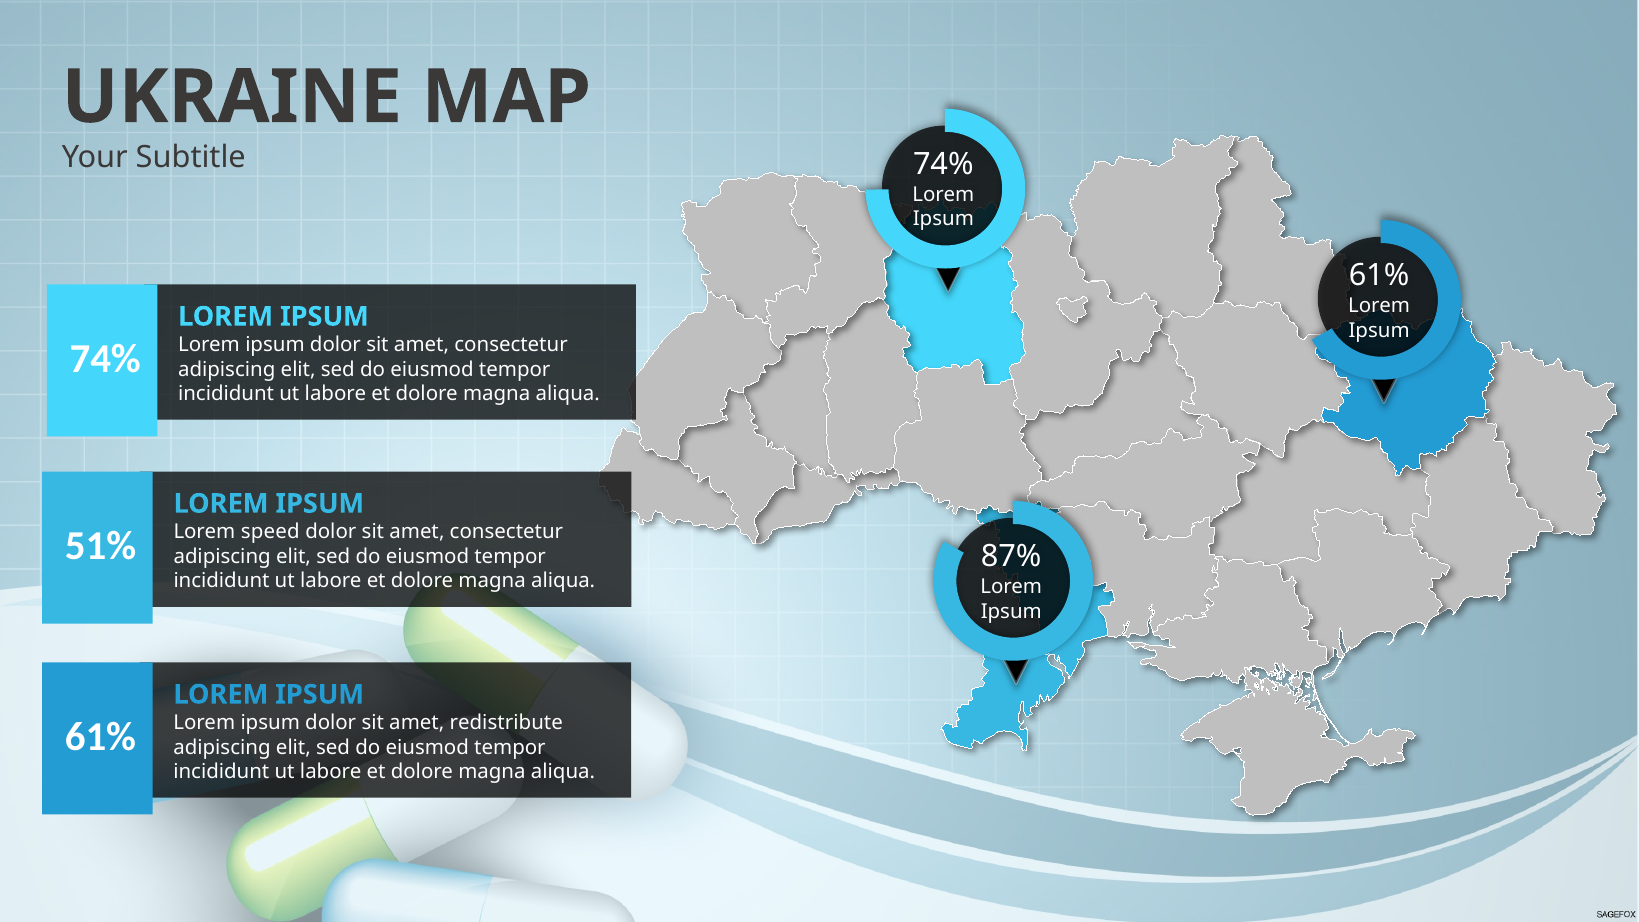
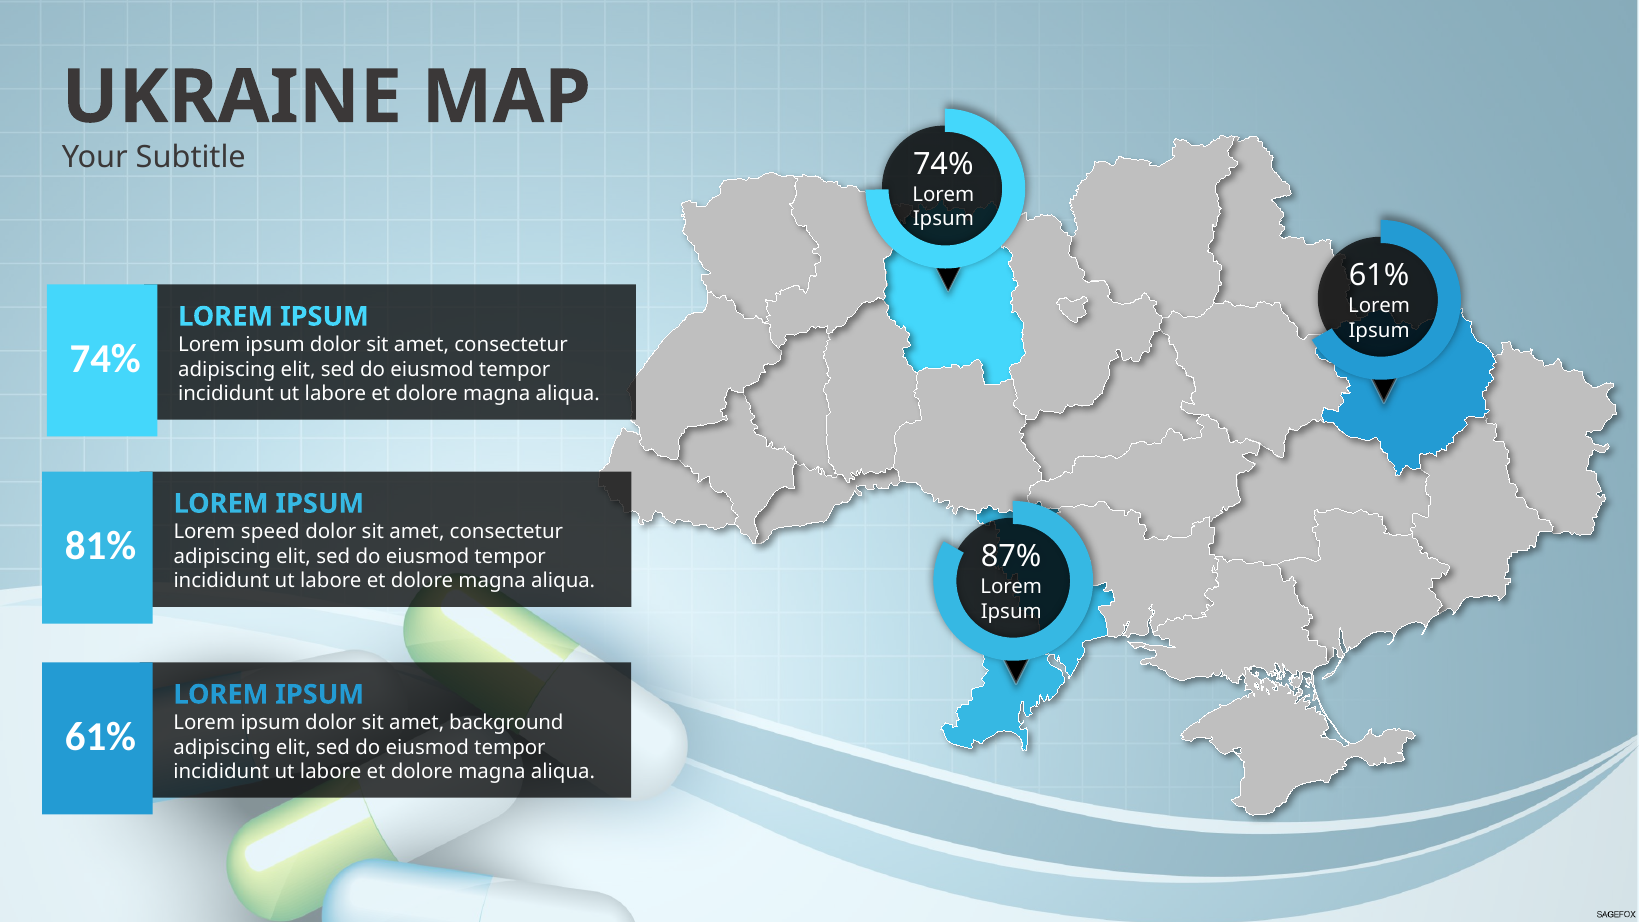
51%: 51% -> 81%
redistribute: redistribute -> background
